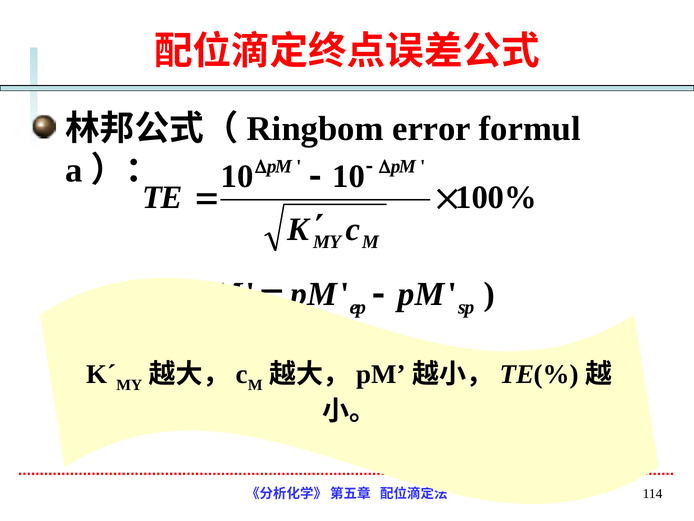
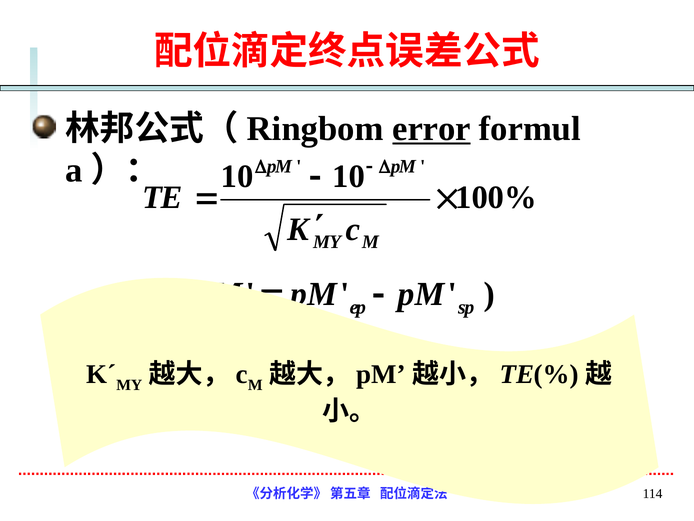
error underline: none -> present
